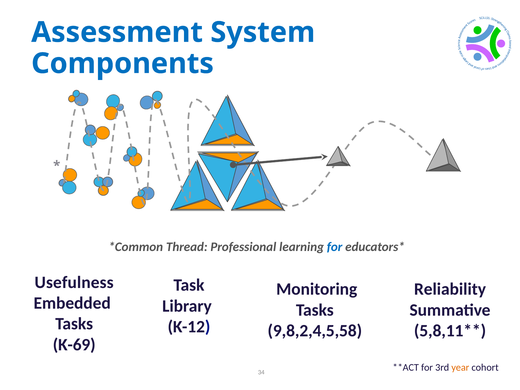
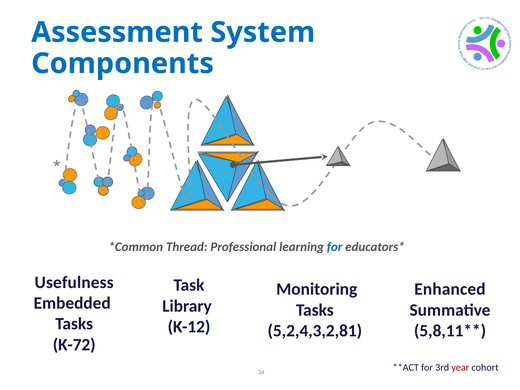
Reliability: Reliability -> Enhanced
9,8,2,4,5,58: 9,8,2,4,5,58 -> 5,2,4,3,2,81
K-69: K-69 -> K-72
year colour: orange -> red
